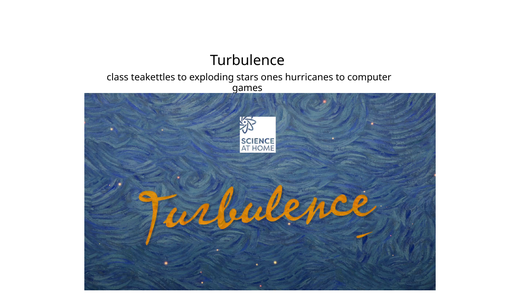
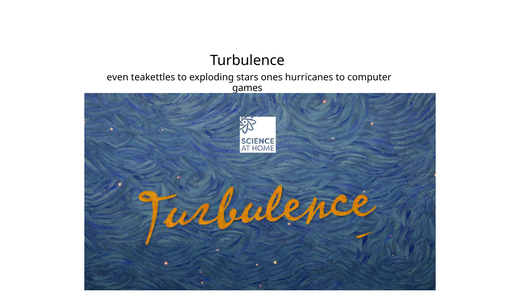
class: class -> even
